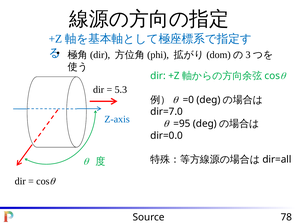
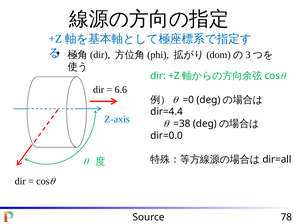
5.3: 5.3 -> 6.6
dir=7.0: dir=7.0 -> dir=4.4
=95: =95 -> =38
